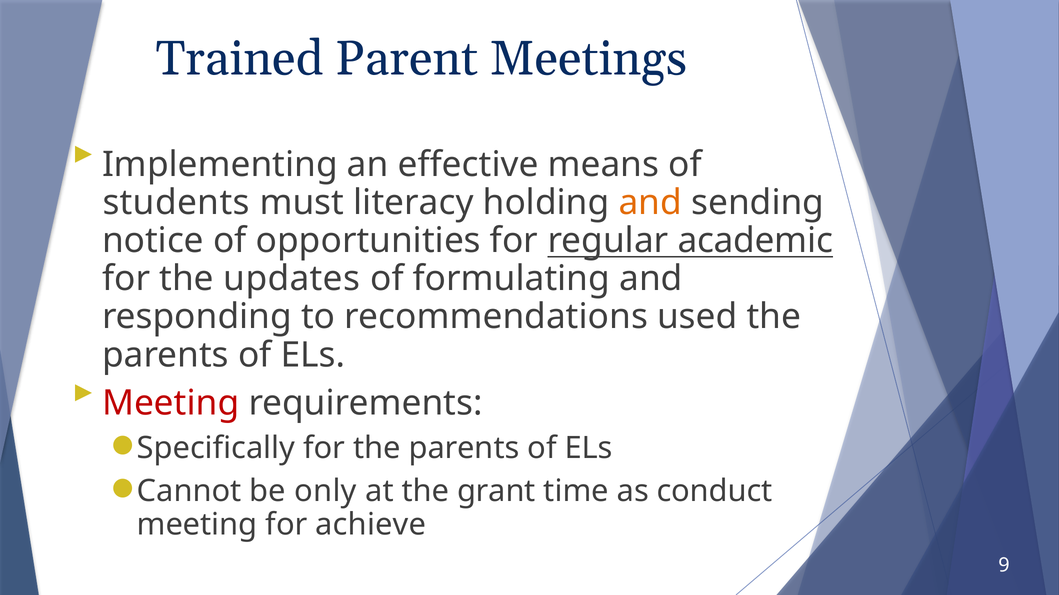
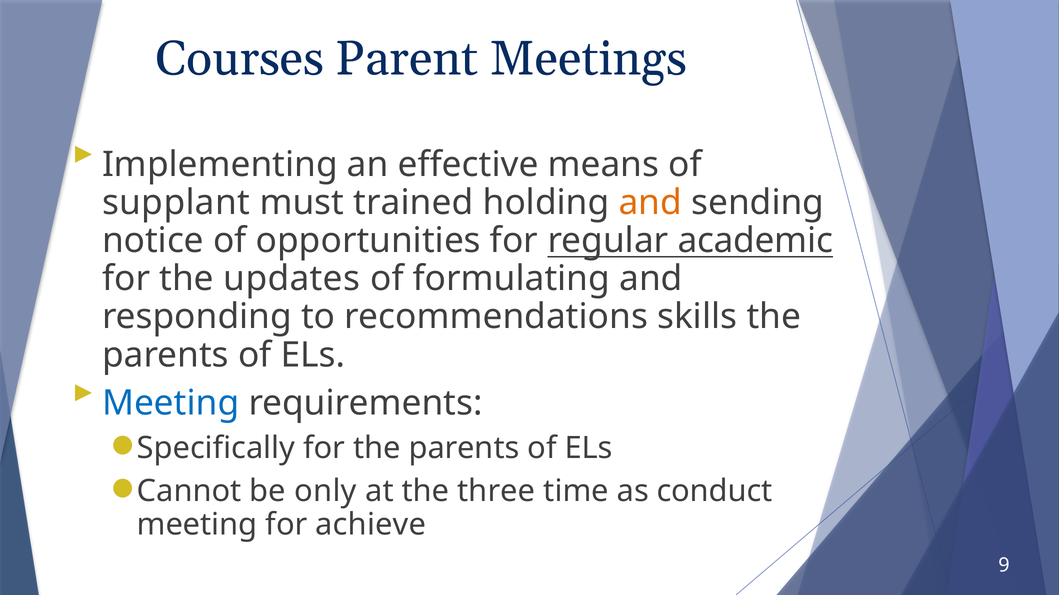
Trained: Trained -> Courses
students: students -> supplant
literacy: literacy -> trained
used: used -> skills
Meeting at (171, 403) colour: red -> blue
grant: grant -> three
